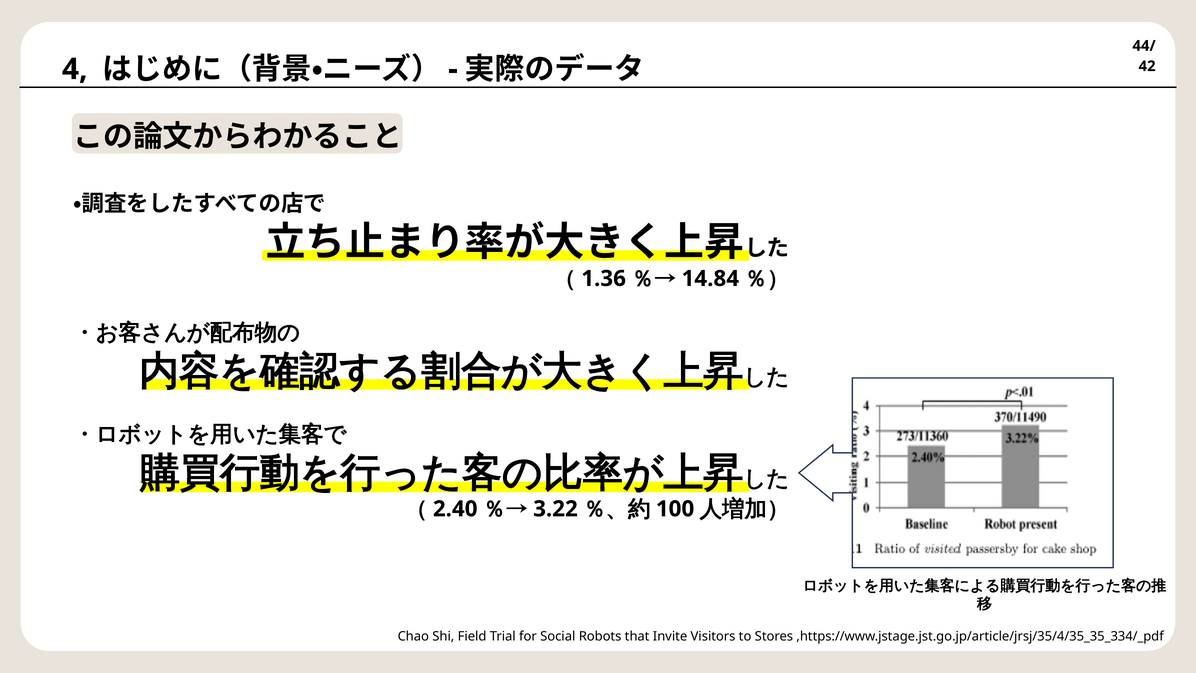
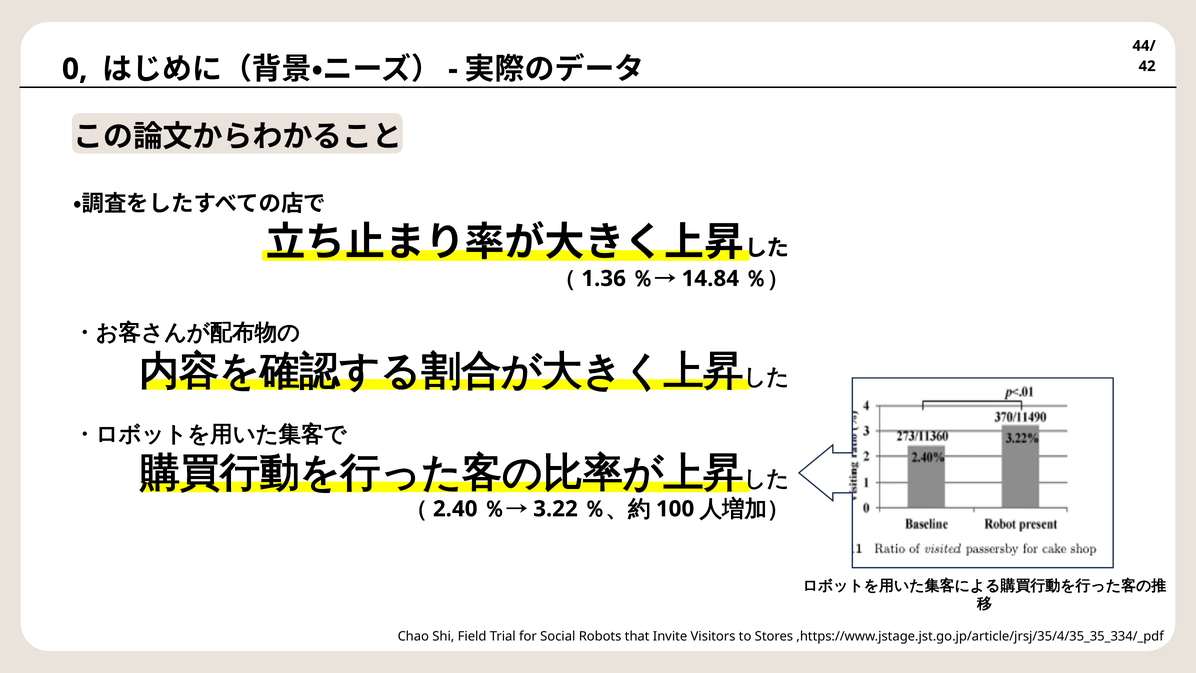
4: 4 -> 0
